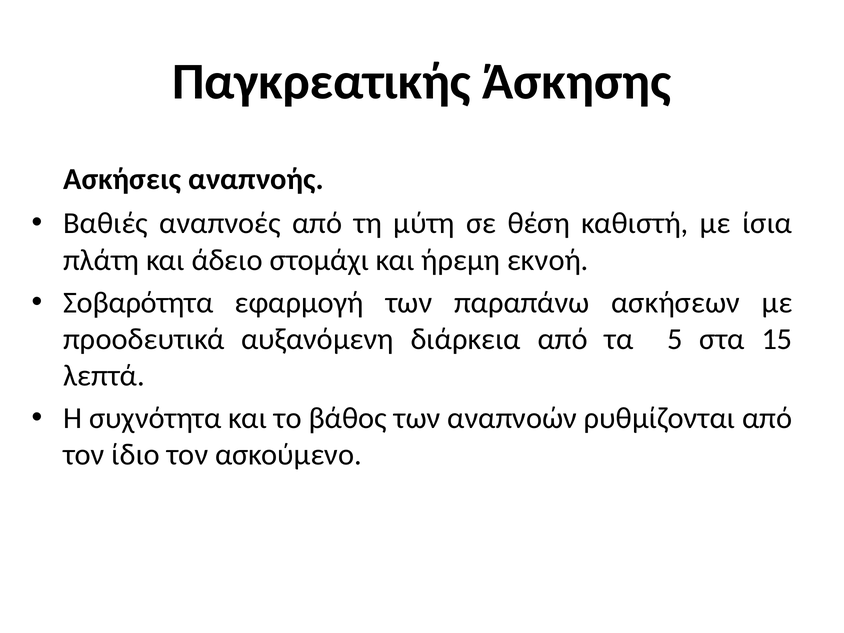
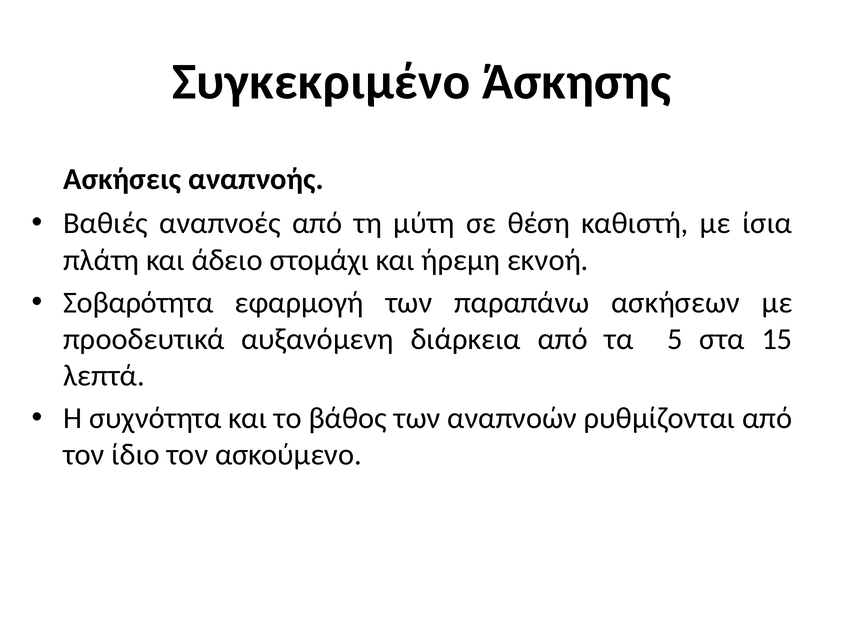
Παγκρεατικής: Παγκρεατικής -> Συγκεκριμένο
